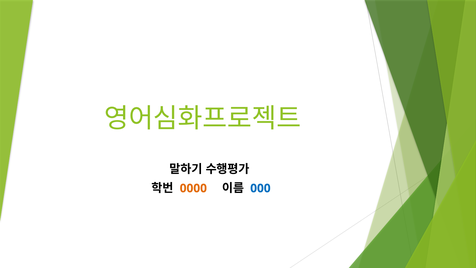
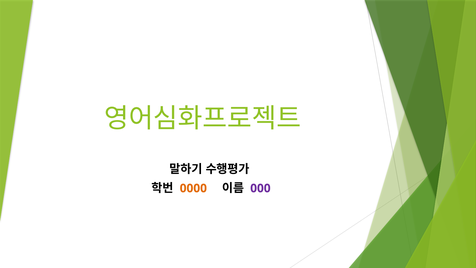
000 colour: blue -> purple
